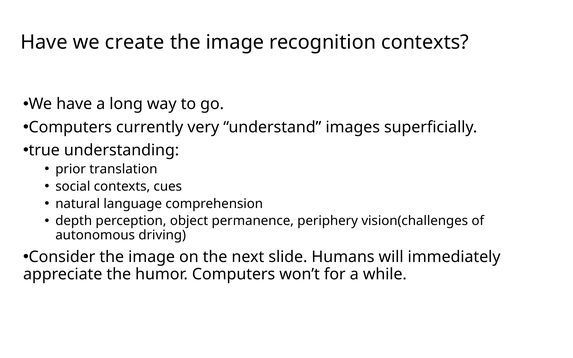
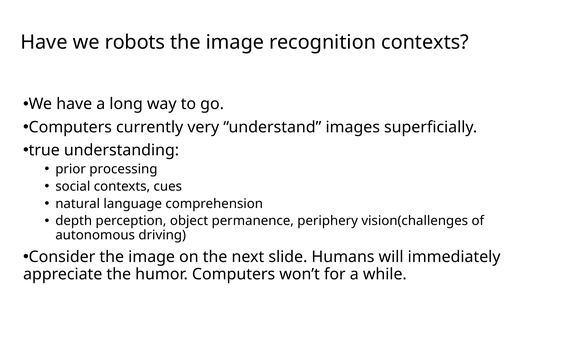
create: create -> robots
translation: translation -> processing
